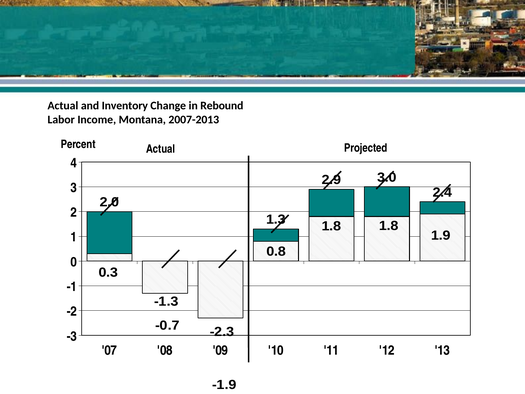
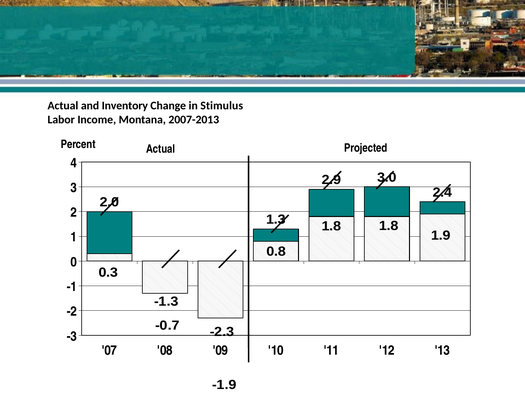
Rebound: Rebound -> Stimulus
